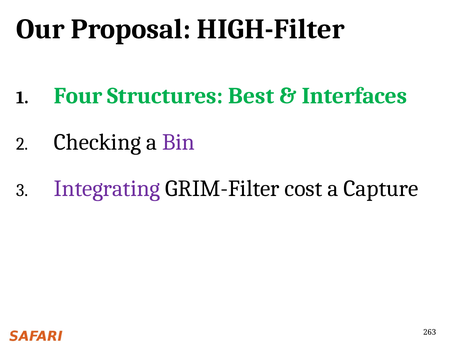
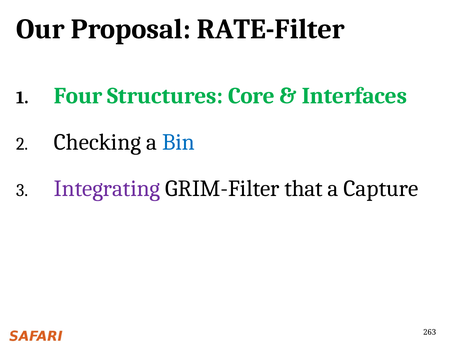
HIGH-Filter: HIGH-Filter -> RATE-Filter
Best: Best -> Core
Bin colour: purple -> blue
cost: cost -> that
